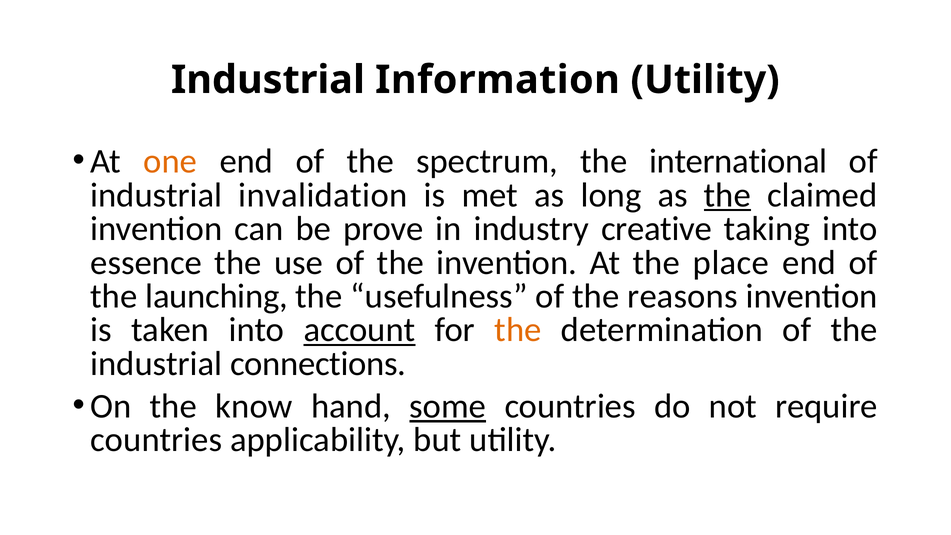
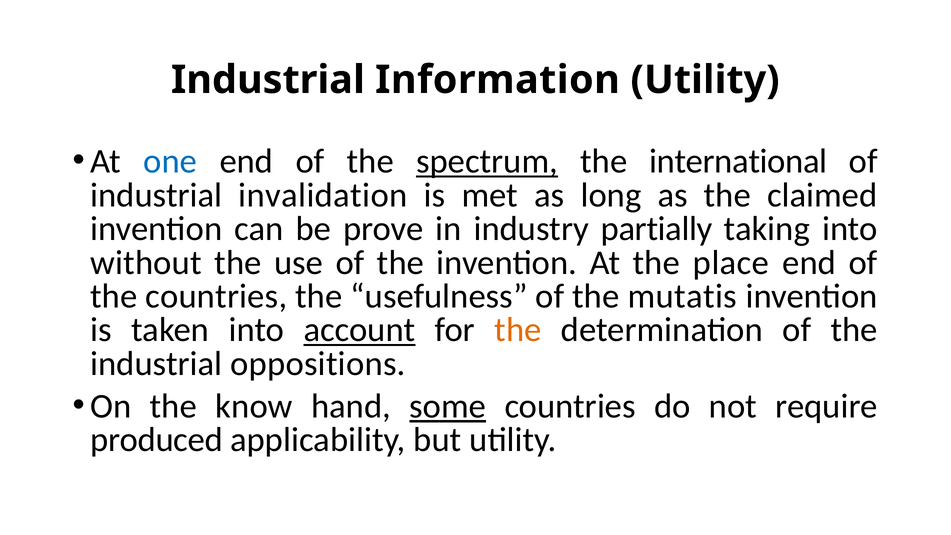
one colour: orange -> blue
spectrum underline: none -> present
the at (727, 195) underline: present -> none
creative: creative -> partially
essence: essence -> without
the launching: launching -> countries
reasons: reasons -> mutatis
connections: connections -> oppositions
countries at (156, 440): countries -> produced
